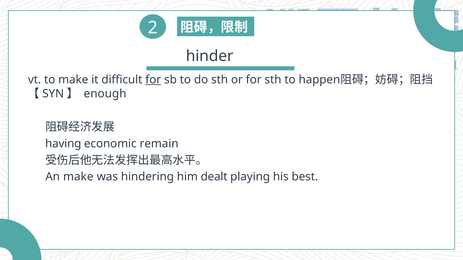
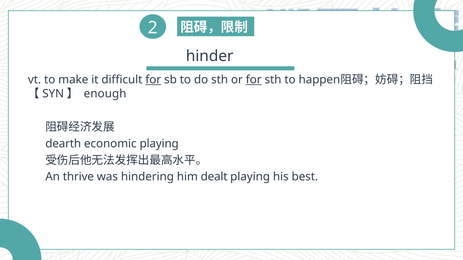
for at (254, 80) underline: none -> present
having: having -> dearth
economic remain: remain -> playing
An make: make -> thrive
